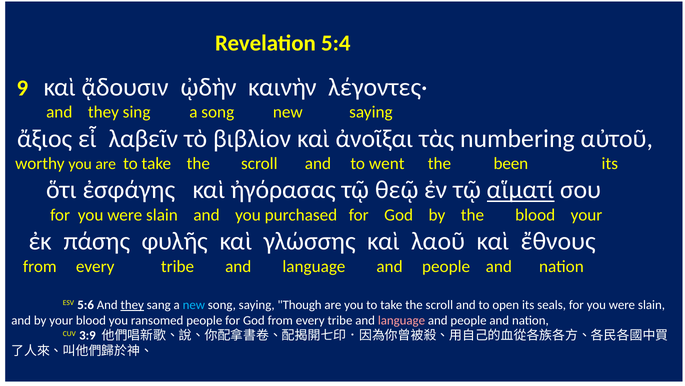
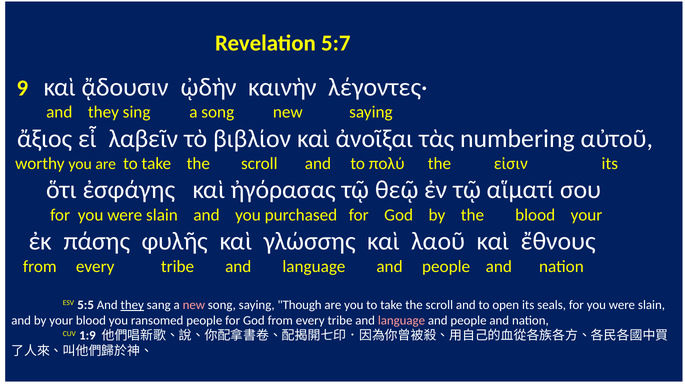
5:4: 5:4 -> 5:7
went: went -> πολύ
been: been -> εἰσιν
αἵματί underline: present -> none
5:6: 5:6 -> 5:5
new at (194, 305) colour: light blue -> pink
3:9: 3:9 -> 1:9
